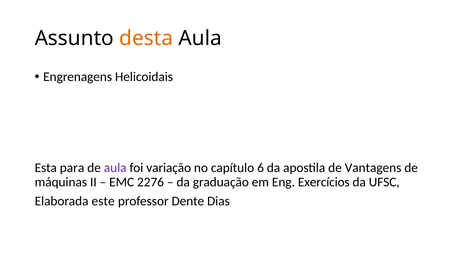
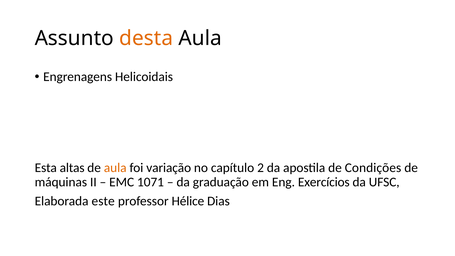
para: para -> altas
aula at (115, 168) colour: purple -> orange
6: 6 -> 2
Vantagens: Vantagens -> Condições
2276: 2276 -> 1071
Dente: Dente -> Hélice
